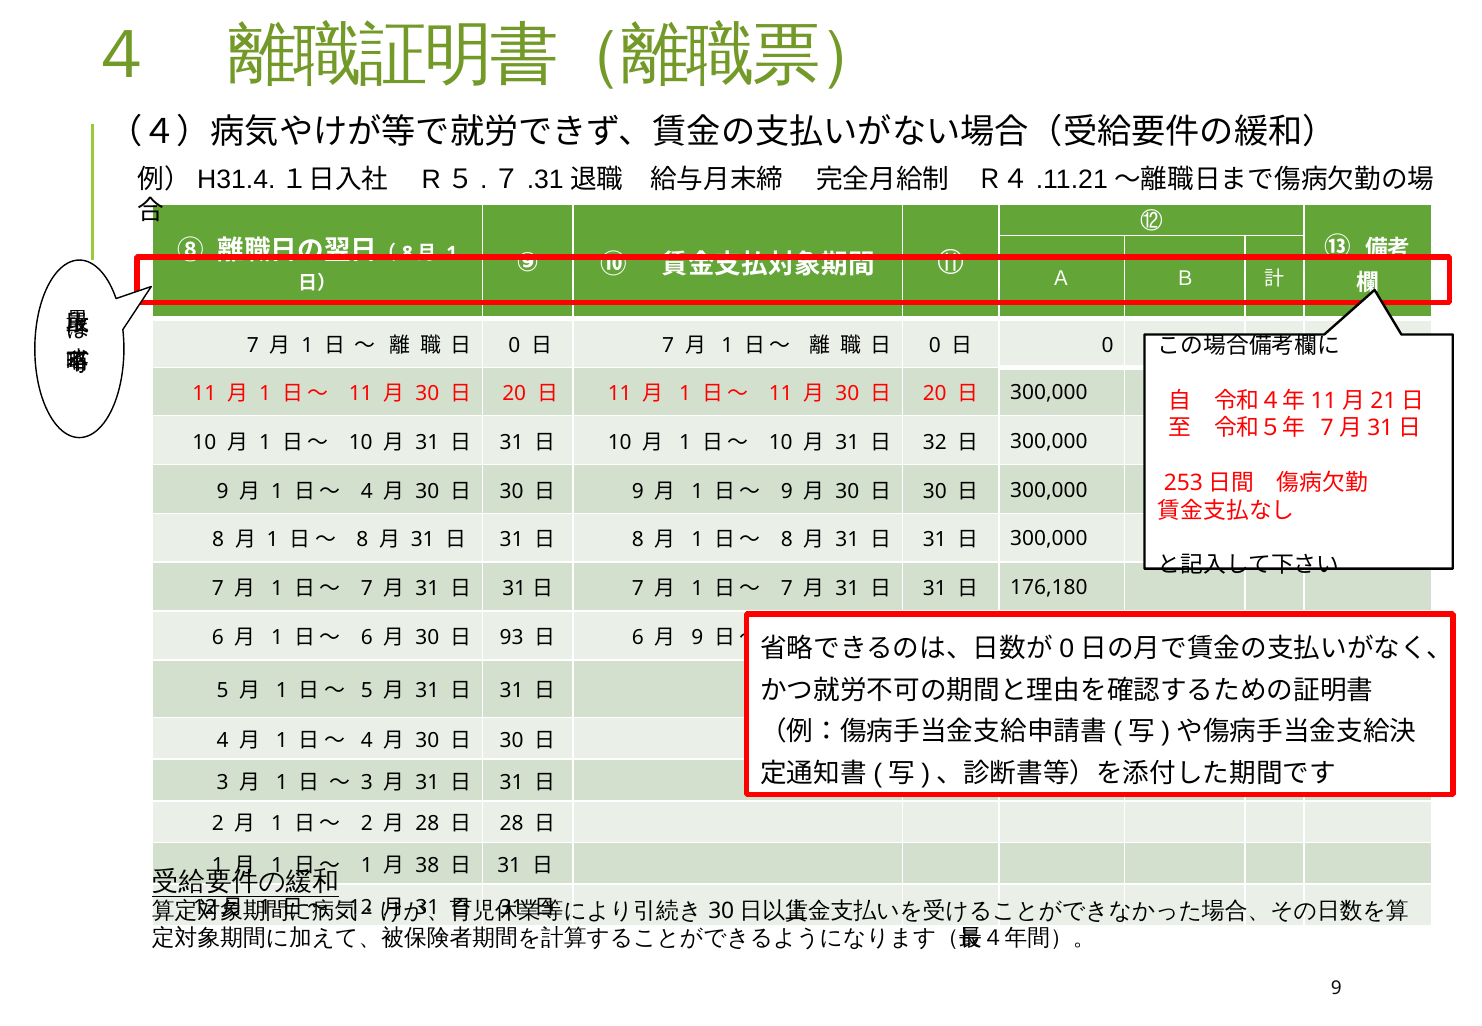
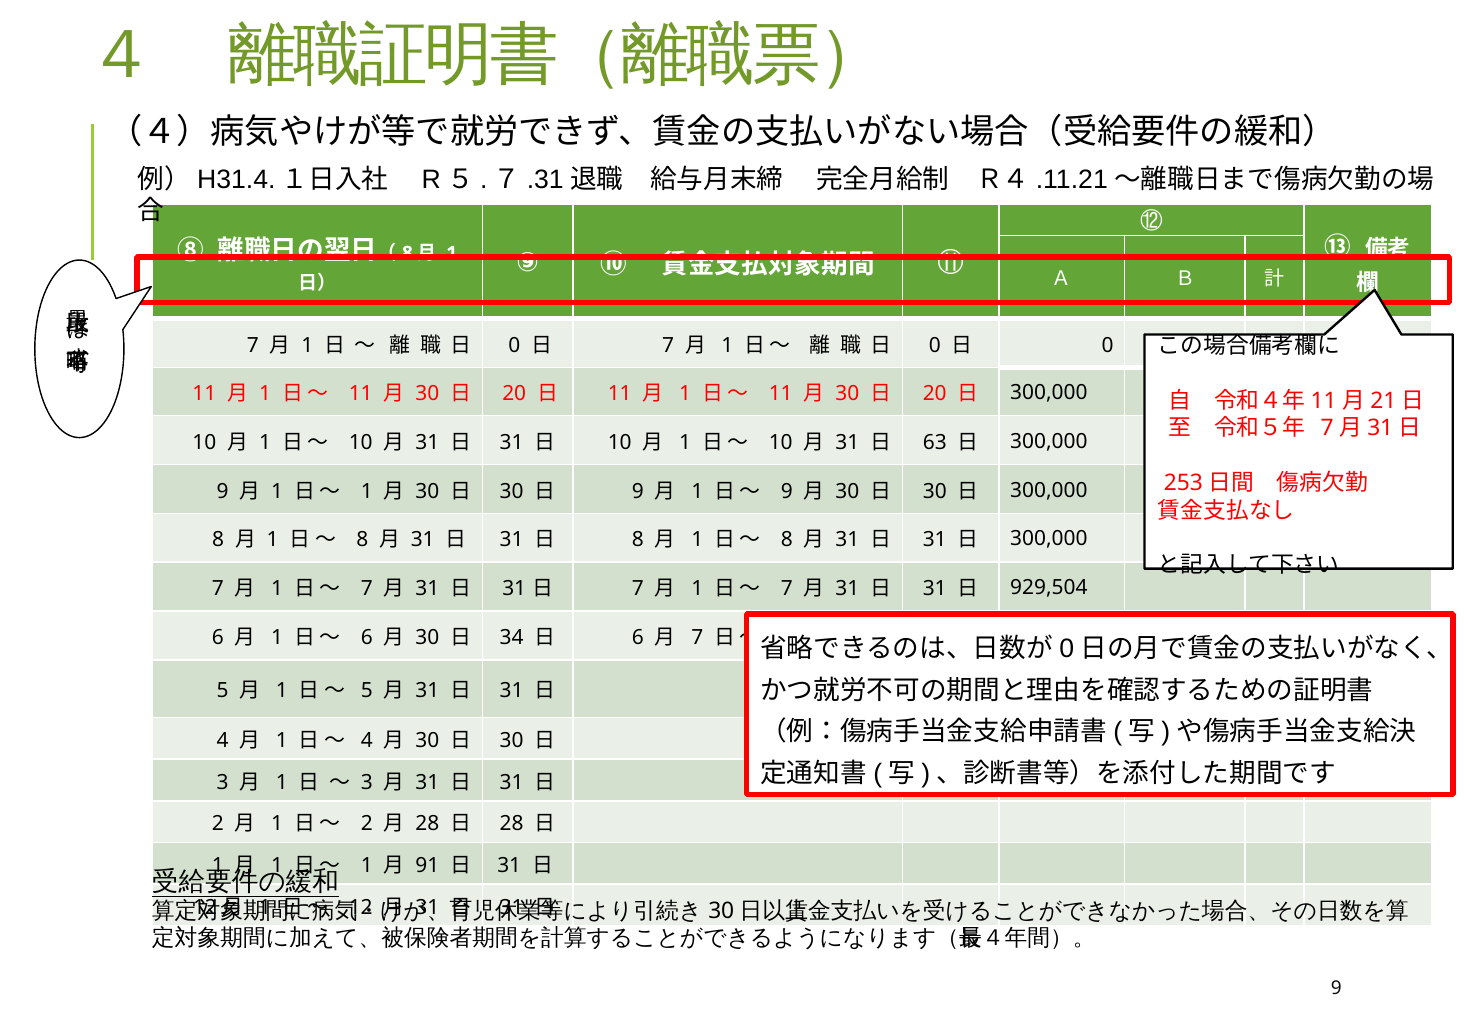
32: 32 -> 63
4 at (367, 491): 4 -> 1
176,180: 176,180 -> 929,504
93: 93 -> 34
9 at (697, 638): 9 -> 7
38: 38 -> 91
